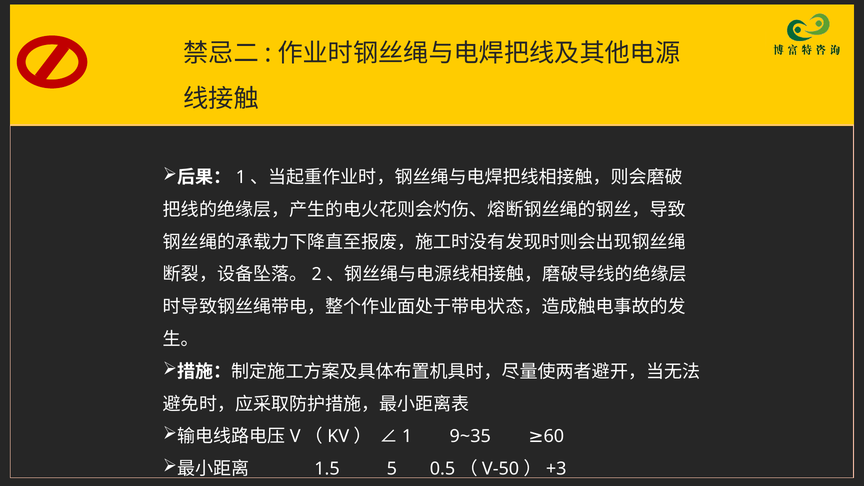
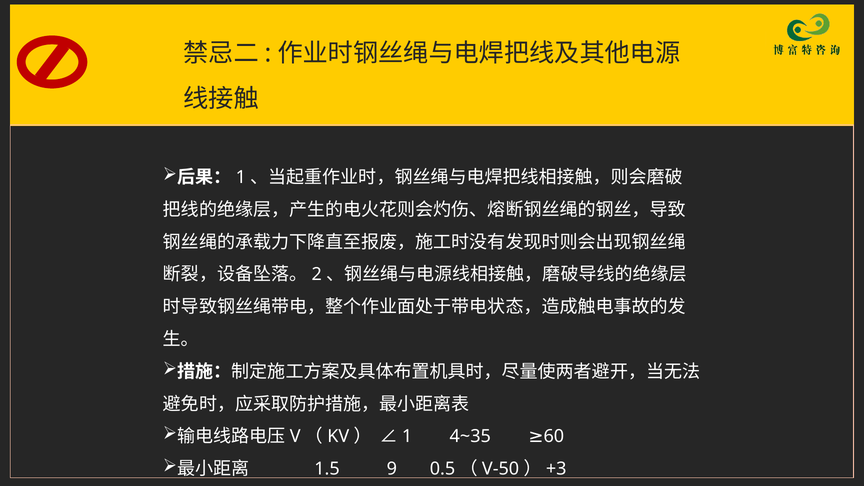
9~35: 9~35 -> 4~35
5: 5 -> 9
